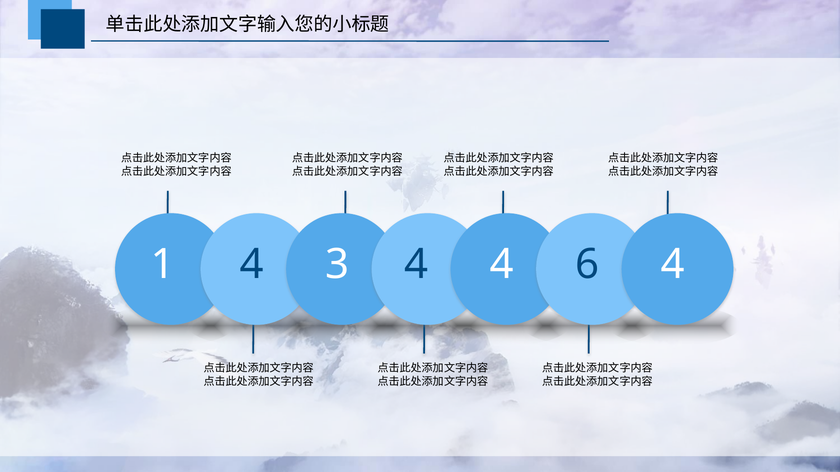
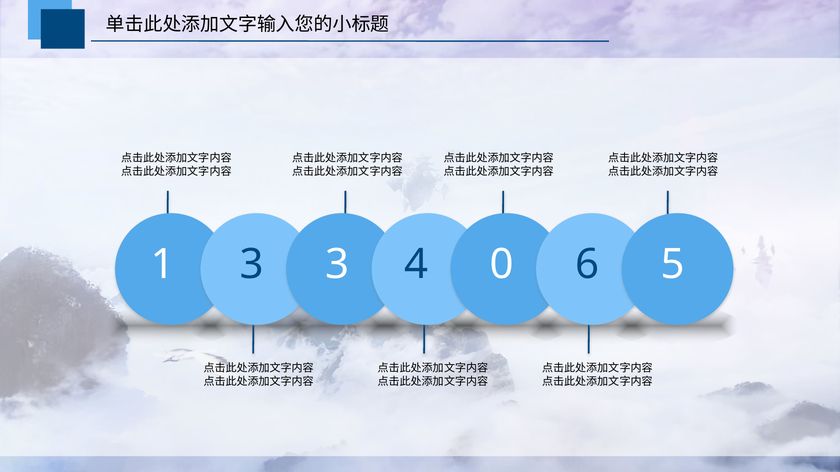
1 4: 4 -> 3
4 4: 4 -> 0
6 4: 4 -> 5
